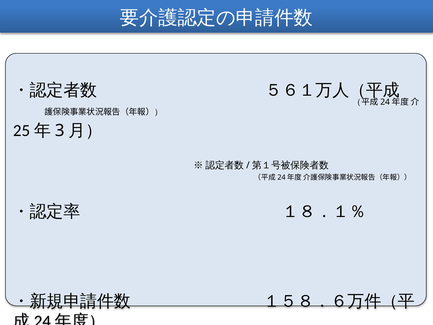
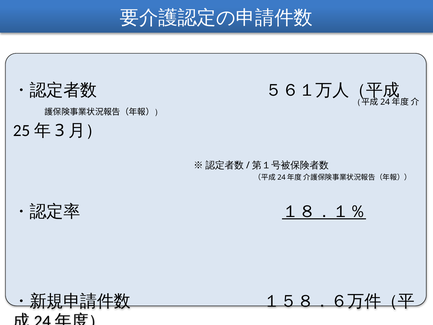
１８．１％ underline: none -> present
